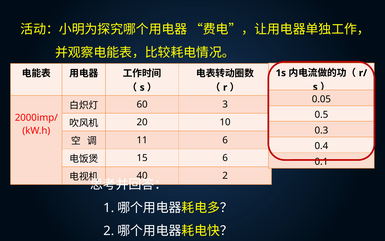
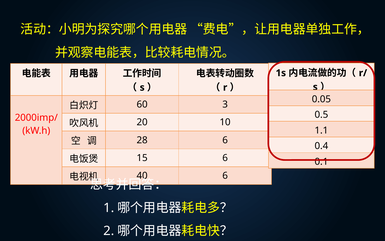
0.3: 0.3 -> 1.1
11: 11 -> 28
40 2: 2 -> 6
